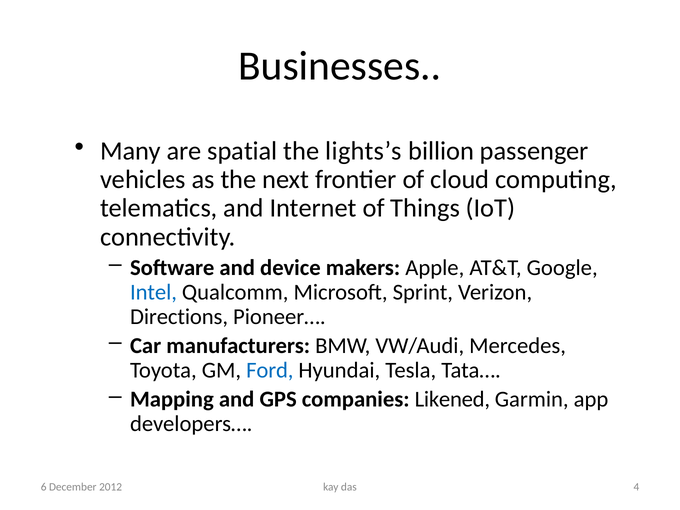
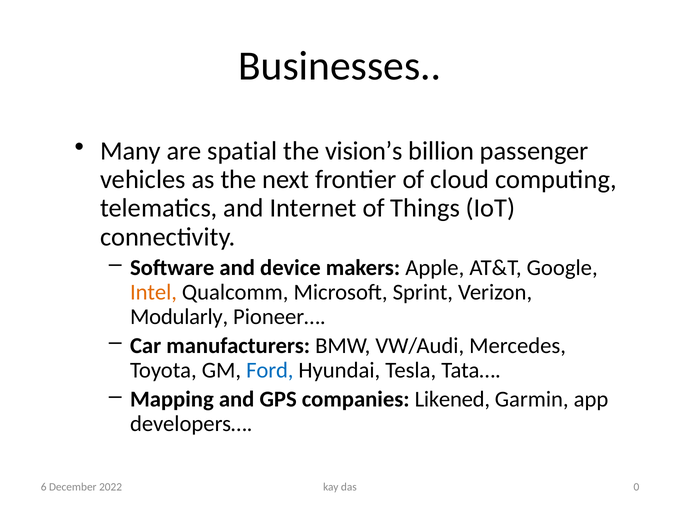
lights’s: lights’s -> vision’s
Intel colour: blue -> orange
Directions: Directions -> Modularly
4: 4 -> 0
2012: 2012 -> 2022
